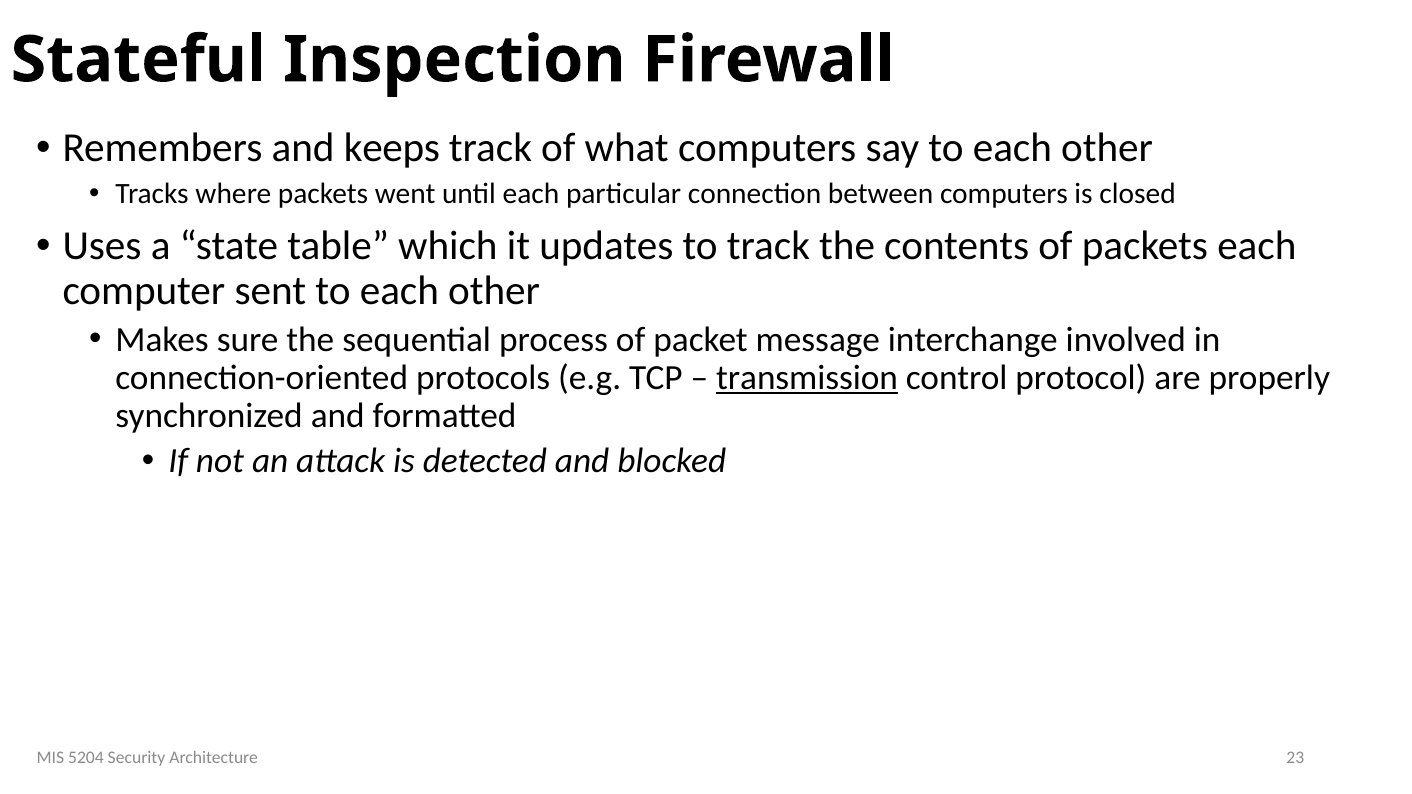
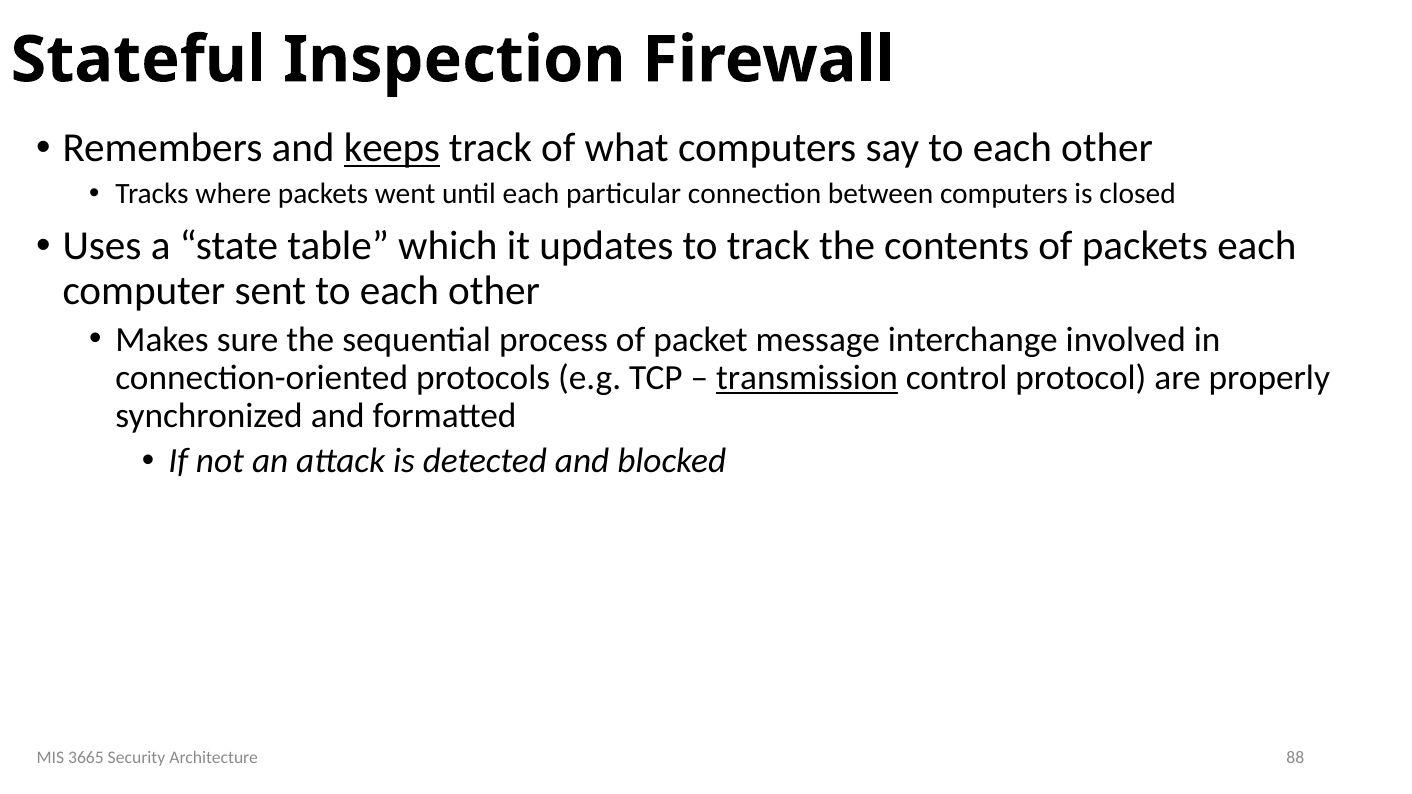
keeps underline: none -> present
5204: 5204 -> 3665
23: 23 -> 88
